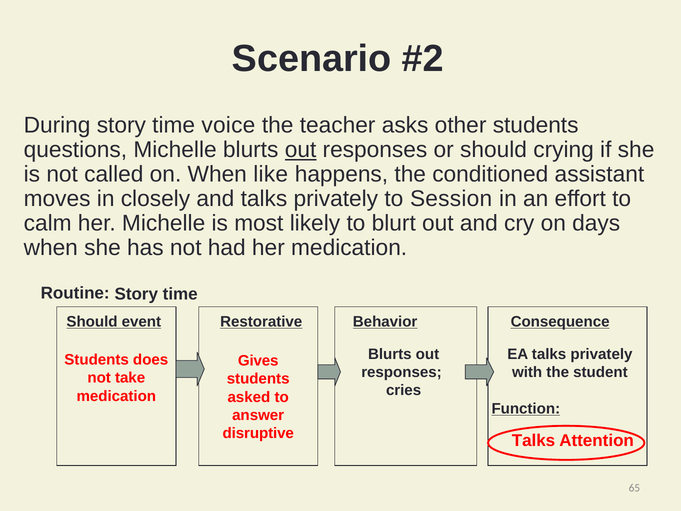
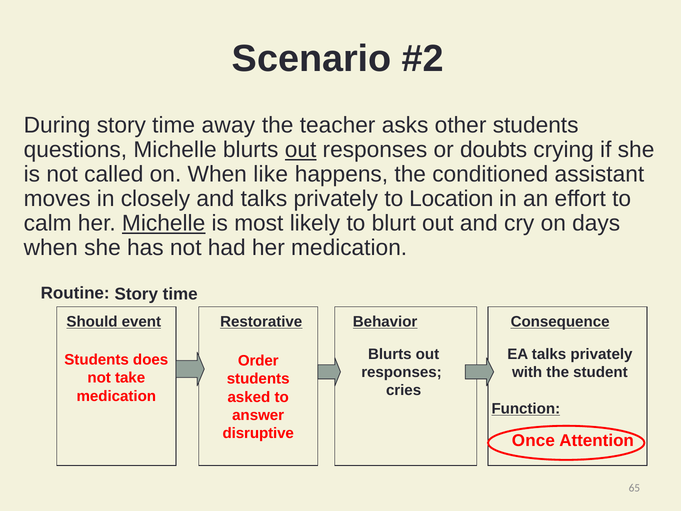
voice: voice -> away
or should: should -> doubts
Session: Session -> Location
Michelle at (164, 223) underline: none -> present
Gives: Gives -> Order
Talks at (533, 440): Talks -> Once
